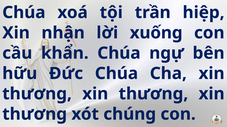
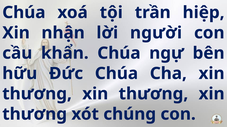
xuống: xuống -> người
